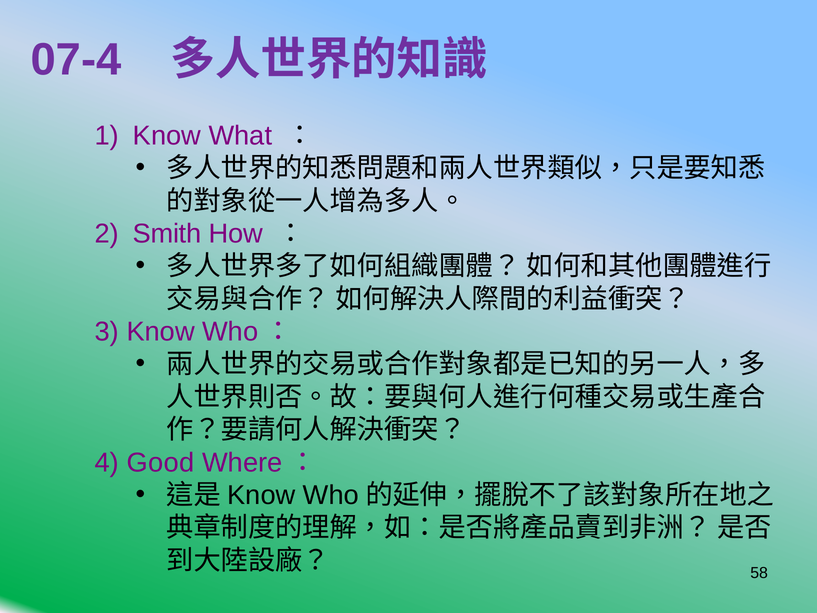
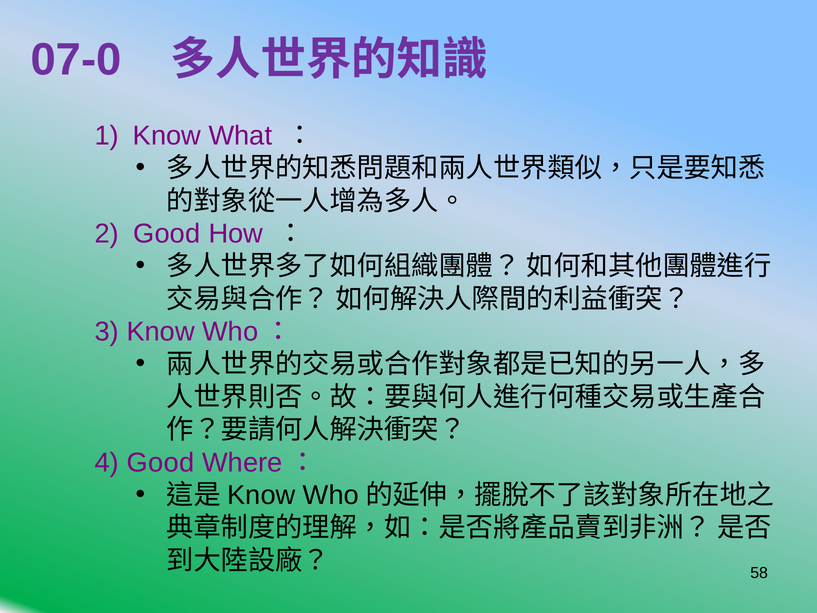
07-4: 07-4 -> 07-0
Smith at (167, 234): Smith -> Good
